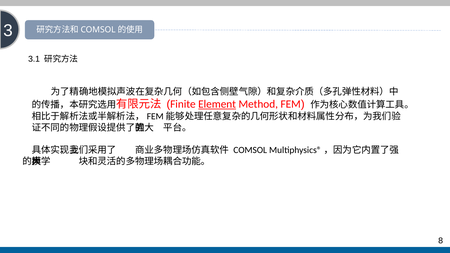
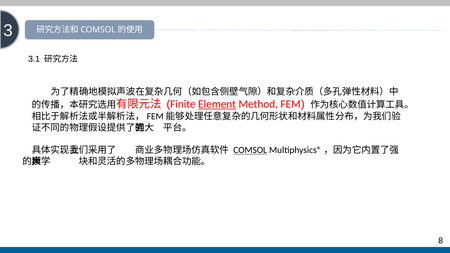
COMSOL underline: none -> present
